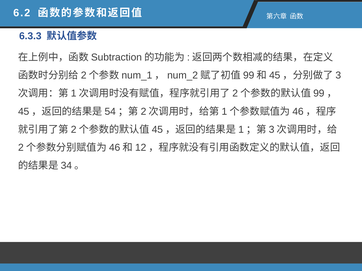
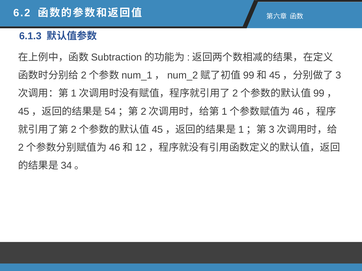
6.3.3: 6.3.3 -> 6.1.3
